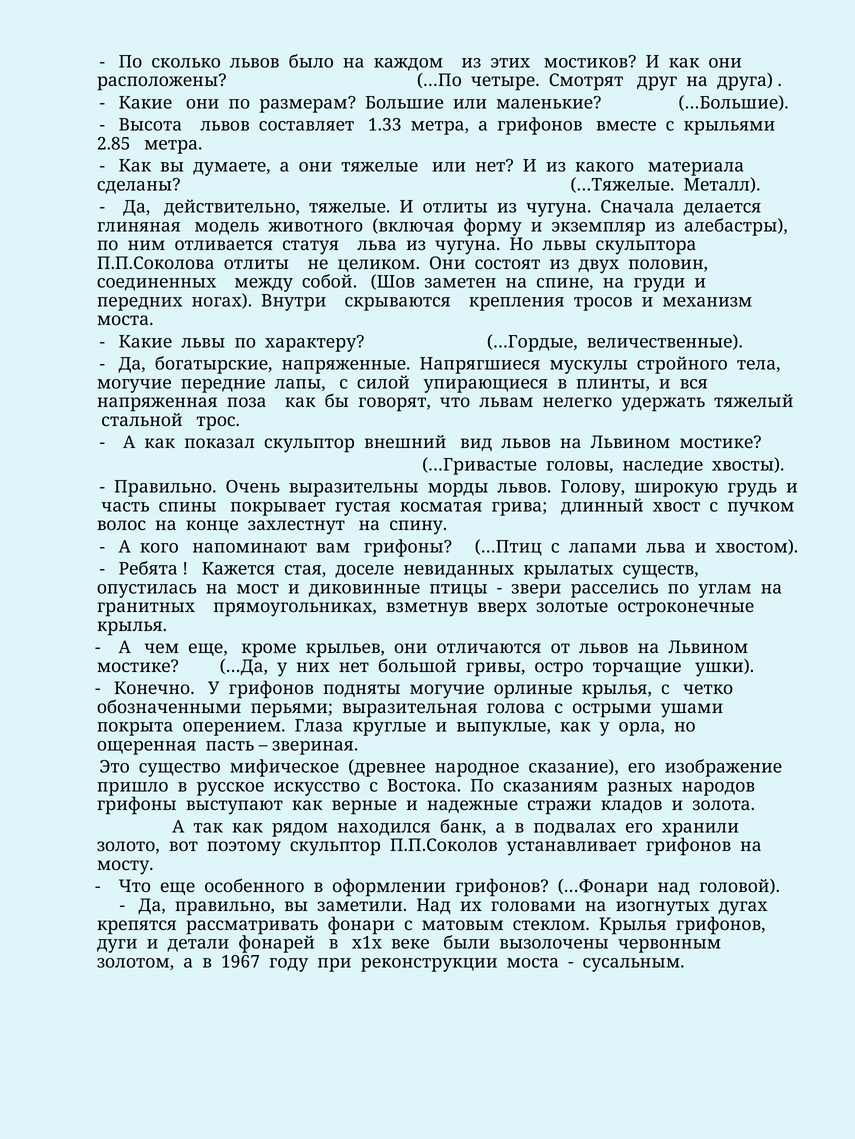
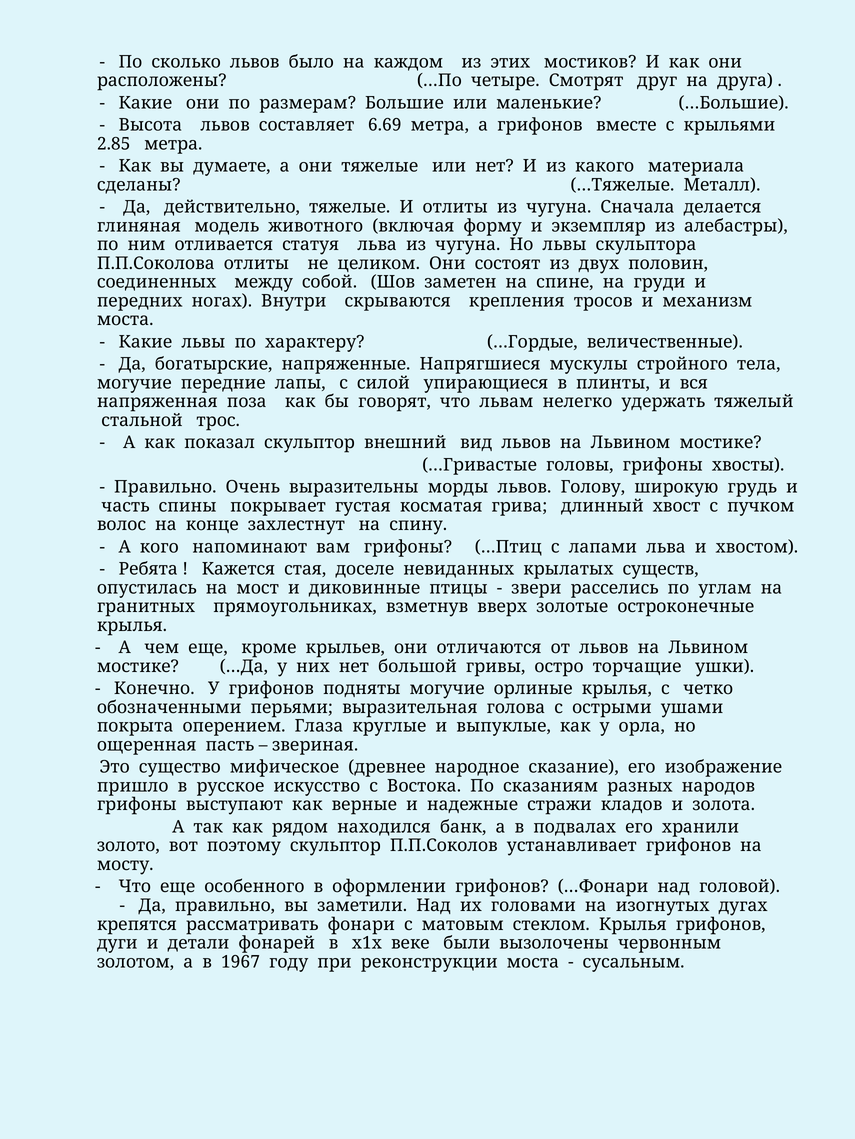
1.33: 1.33 -> 6.69
головы наследие: наследие -> грифоны
